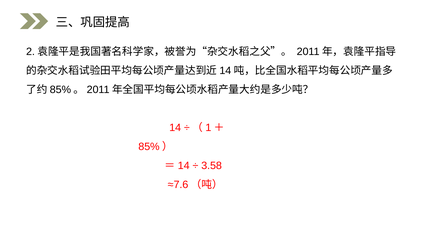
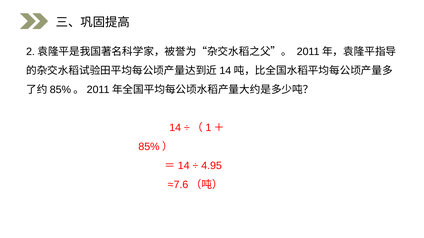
3.58: 3.58 -> 4.95
